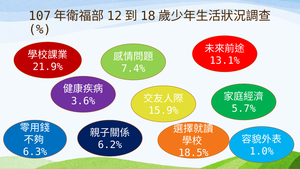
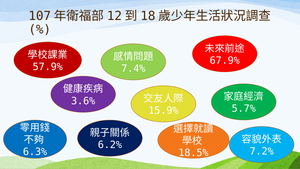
13.1%: 13.1% -> 67.9%
21.9%: 21.9% -> 57.9%
1.0%: 1.0% -> 7.2%
